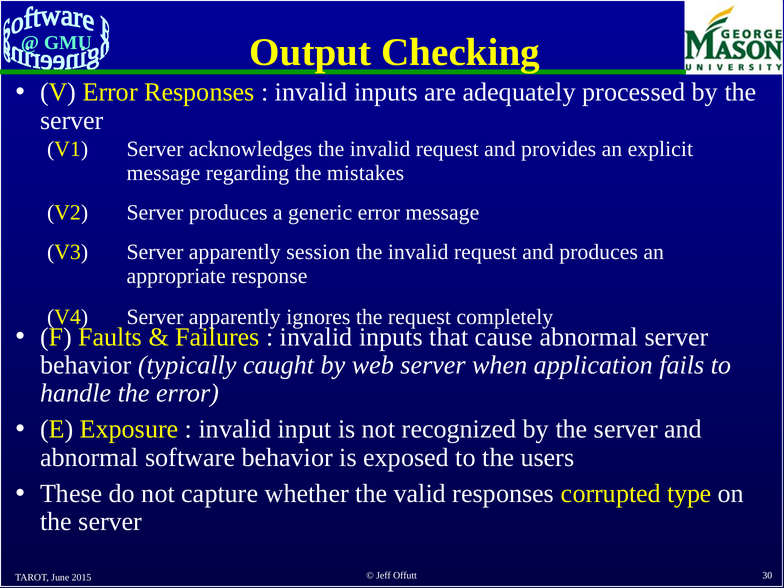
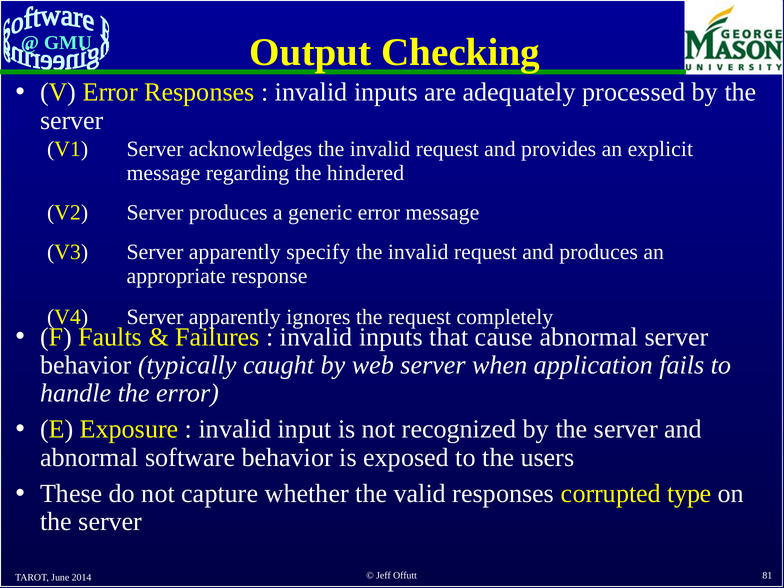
mistakes: mistakes -> hindered
session: session -> specify
2015: 2015 -> 2014
30: 30 -> 81
